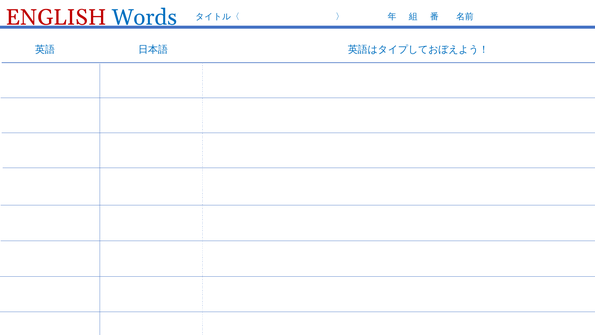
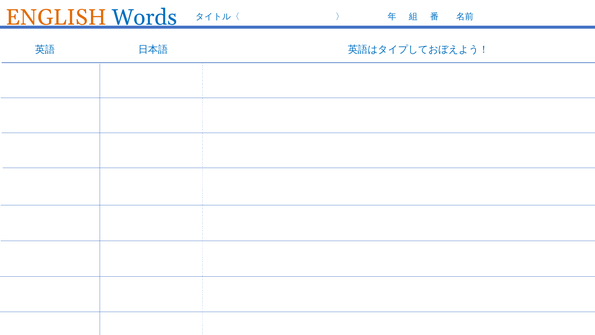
ENGLISH colour: red -> orange
